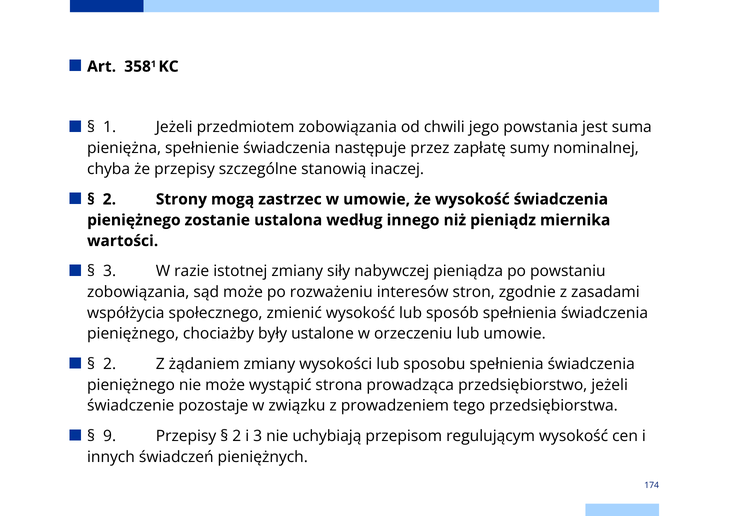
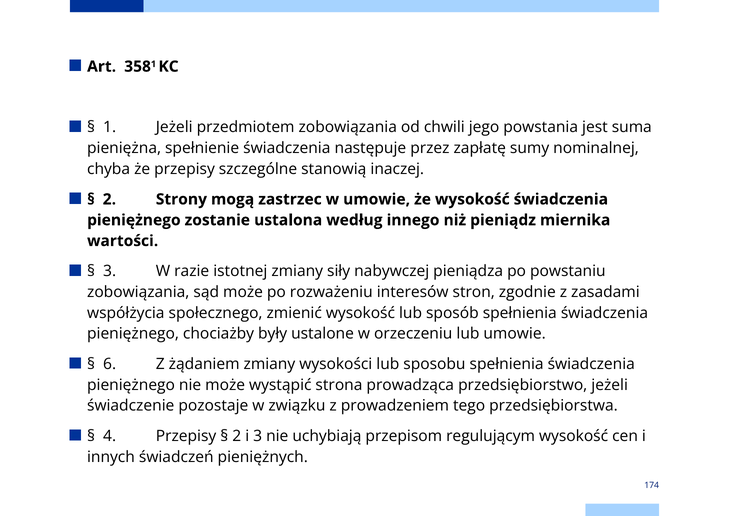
2 at (110, 364): 2 -> 6
9: 9 -> 4
